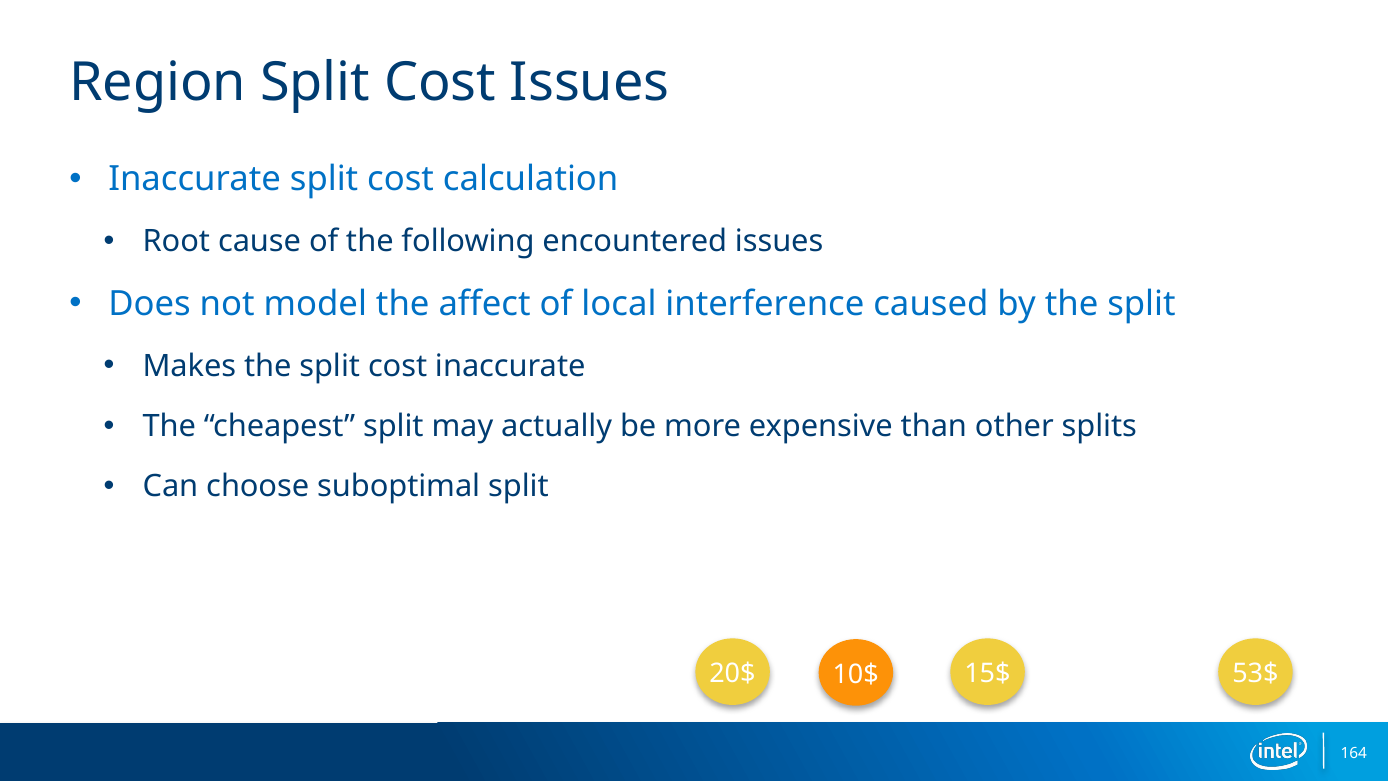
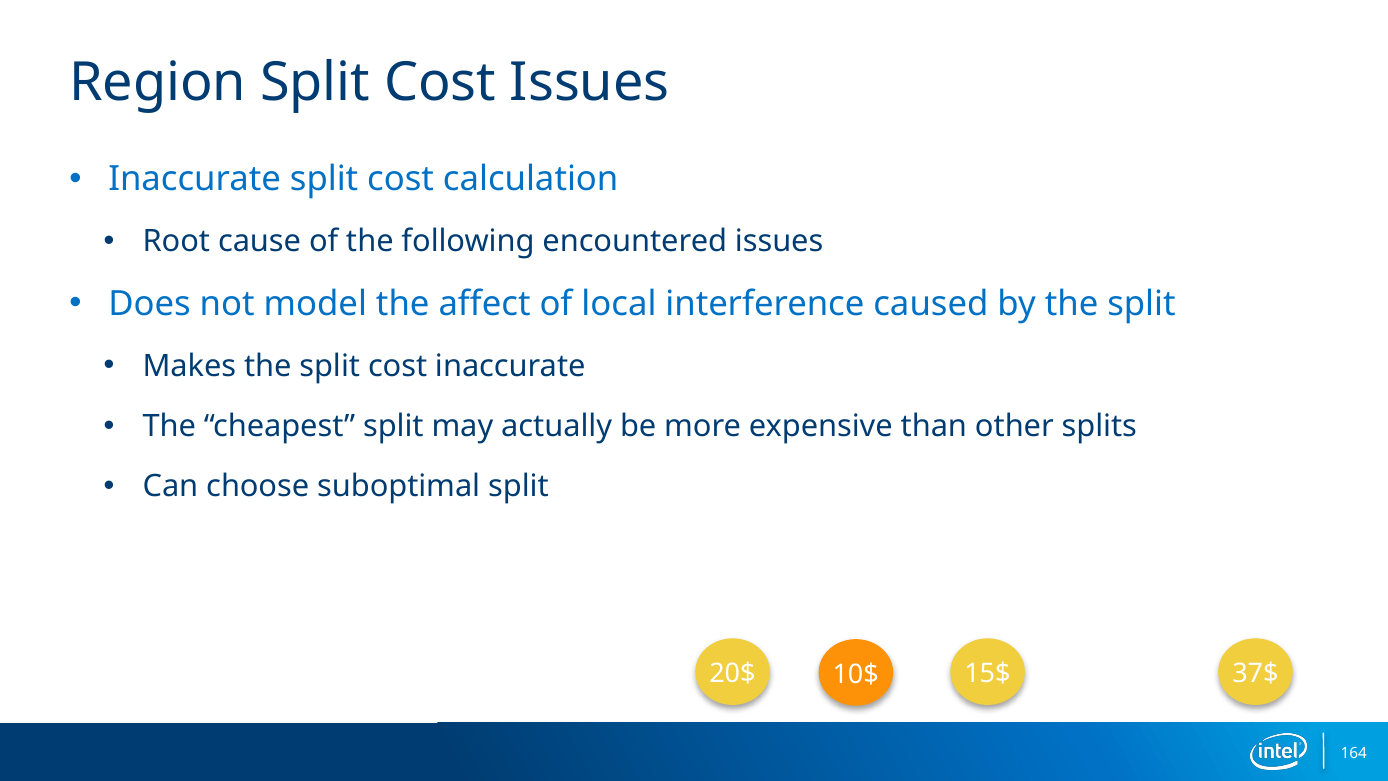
53$: 53$ -> 37$
